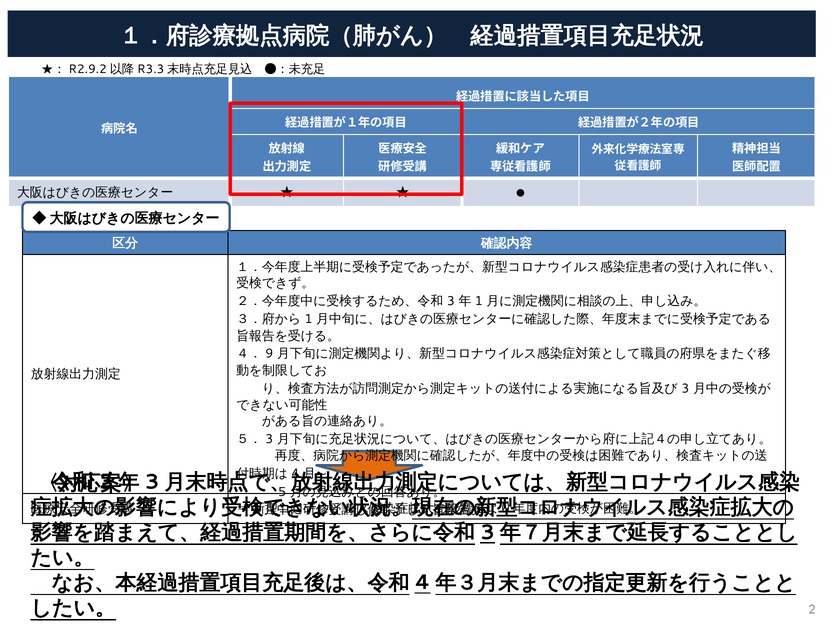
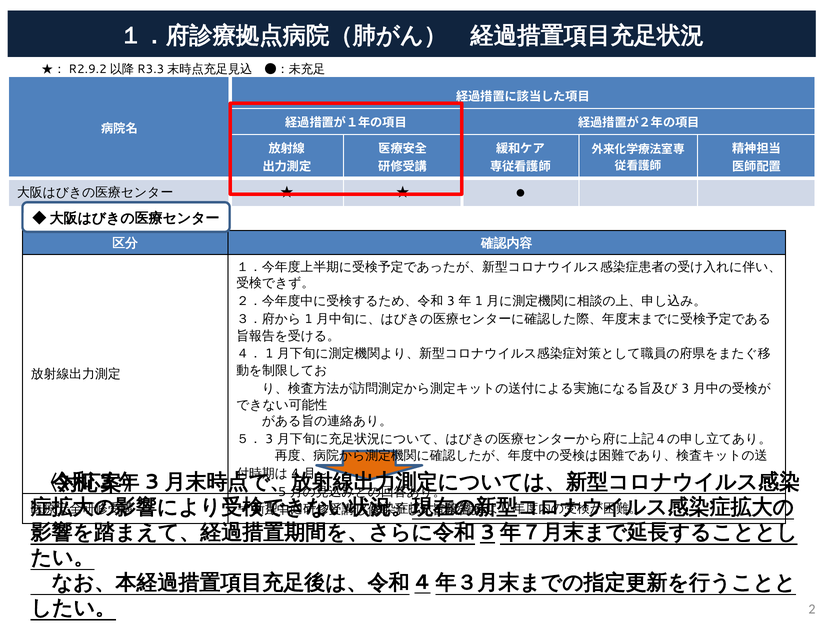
9 at (269, 354): 9 -> 1
